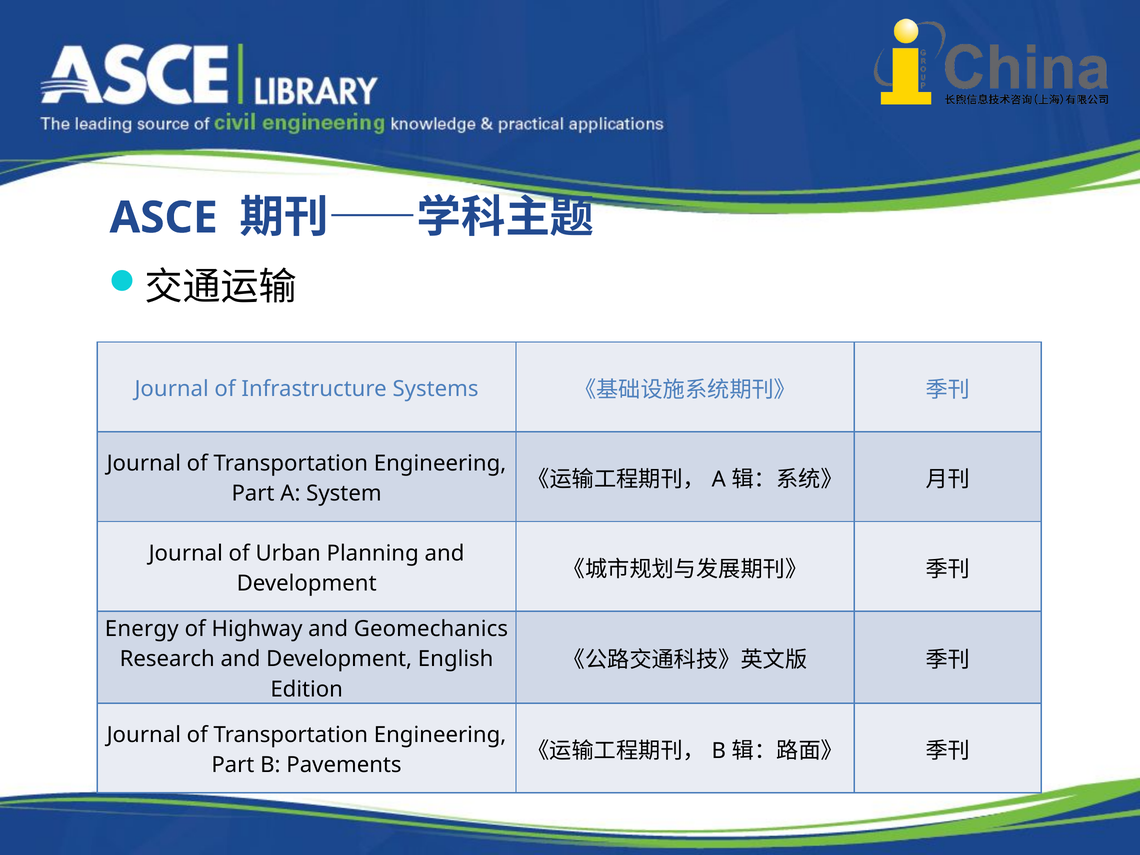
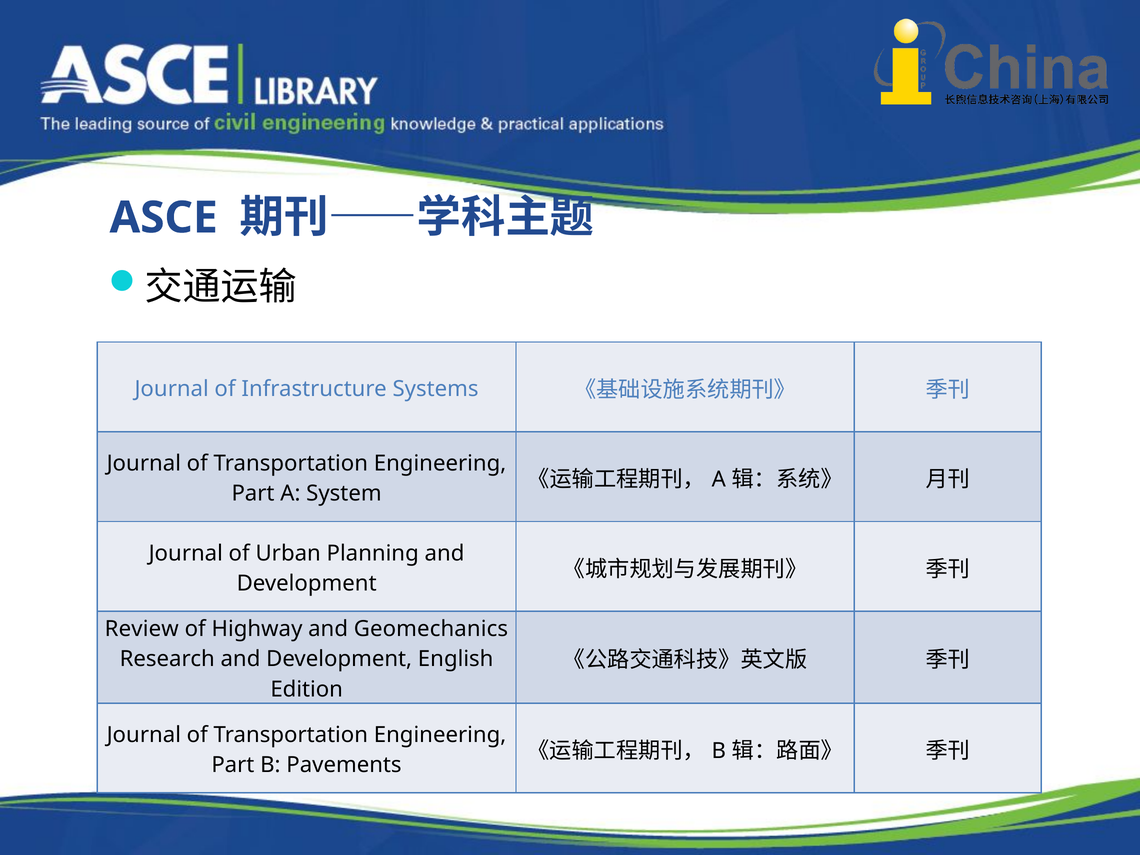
Energy: Energy -> Review
